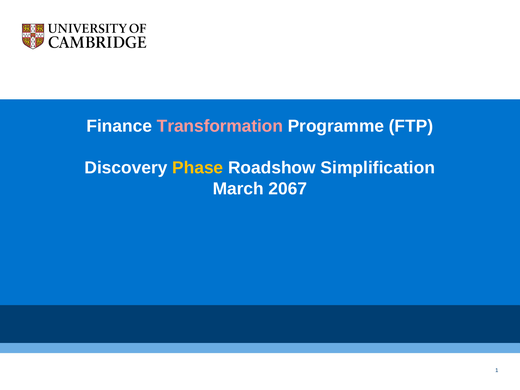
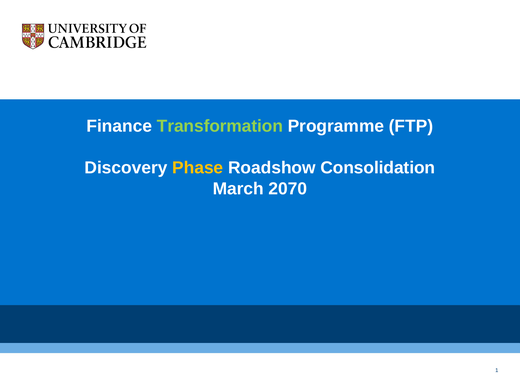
Transformation colour: pink -> light green
Simplification: Simplification -> Consolidation
2067: 2067 -> 2070
